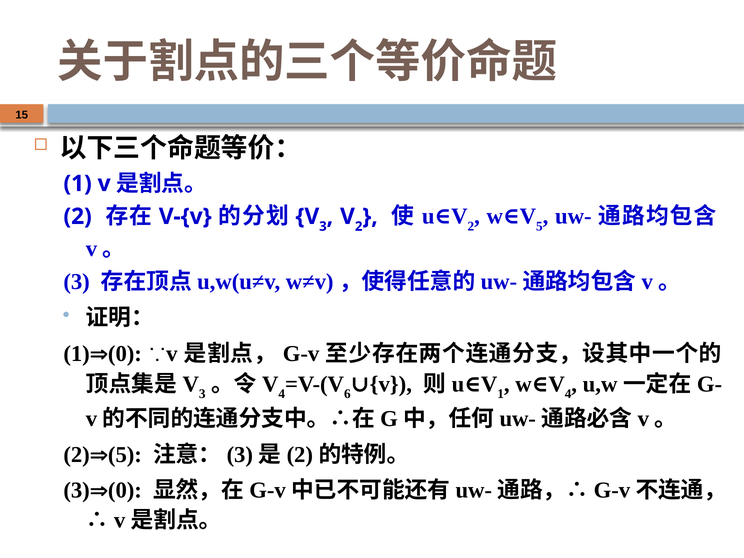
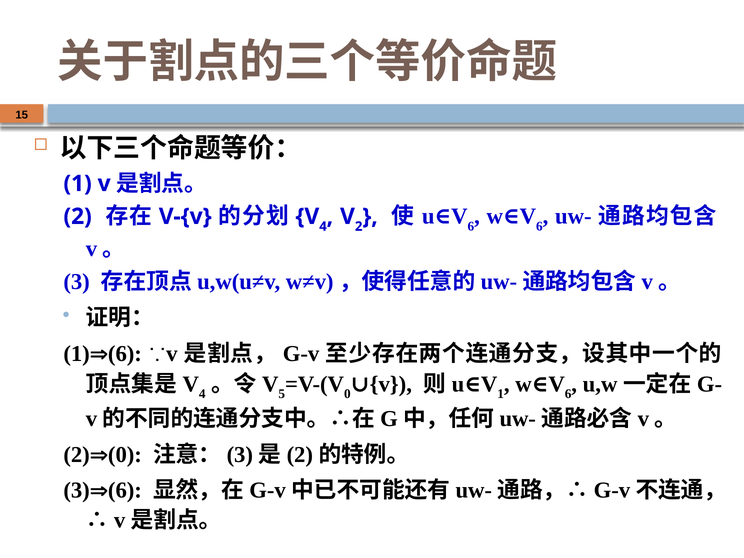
2 at (471, 226): 2 -> 6
5 at (539, 226): 5 -> 6
3 at (323, 226): 3 -> 4
0 at (125, 354): 0 -> 6
3 at (202, 394): 3 -> 4
4 at (282, 394): 4 -> 5
6 at (347, 394): 6 -> 0
4 at (568, 394): 4 -> 6
5 at (125, 455): 5 -> 0
0 at (125, 490): 0 -> 6
